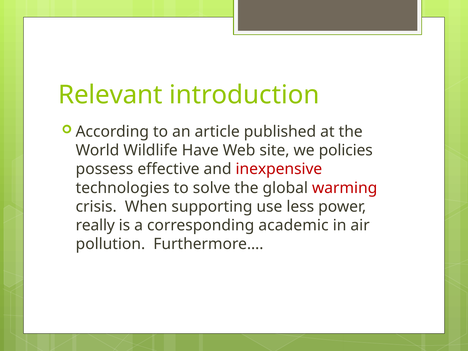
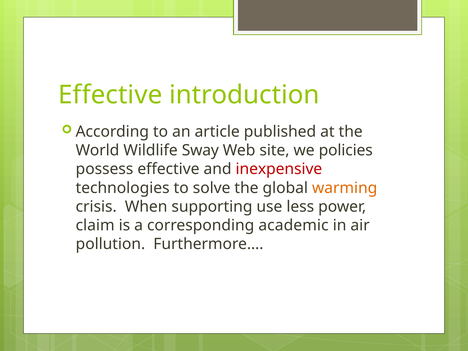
Relevant at (110, 95): Relevant -> Effective
Have: Have -> Sway
warming colour: red -> orange
really: really -> claim
